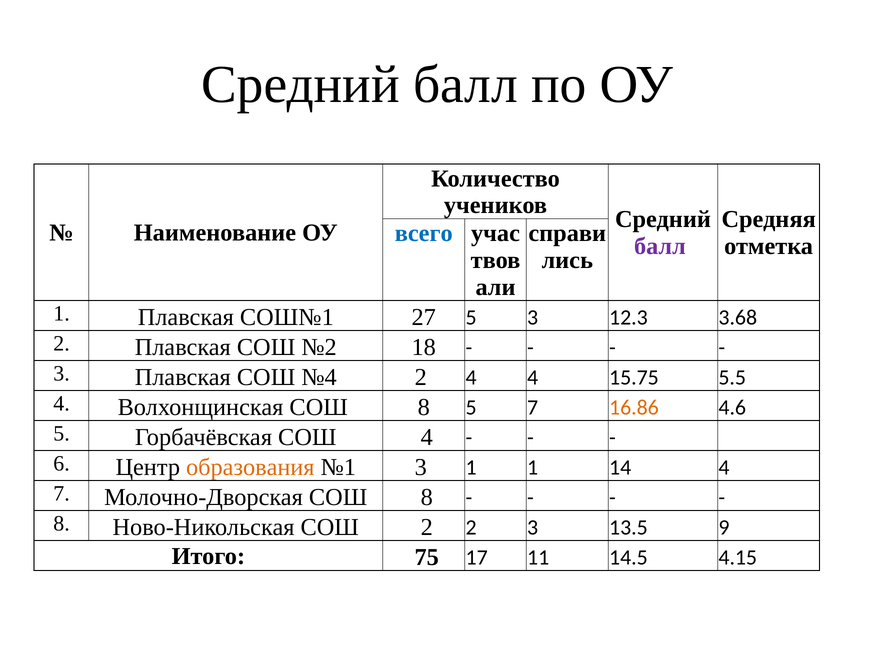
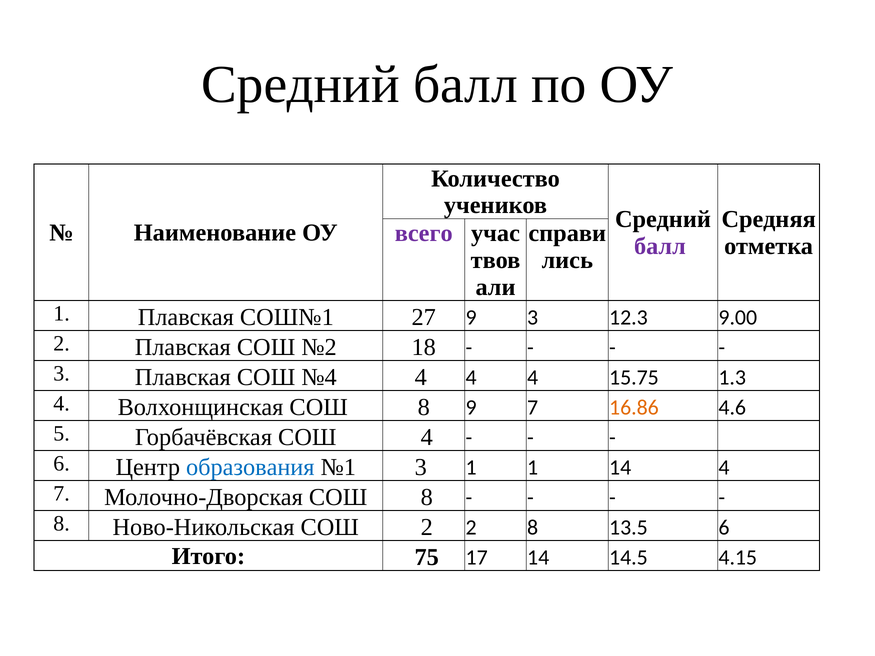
всего colour: blue -> purple
27 5: 5 -> 9
3.68: 3.68 -> 9.00
№4 2: 2 -> 4
5.5: 5.5 -> 1.3
8 5: 5 -> 9
образования colour: orange -> blue
2 3: 3 -> 8
13.5 9: 9 -> 6
17 11: 11 -> 14
